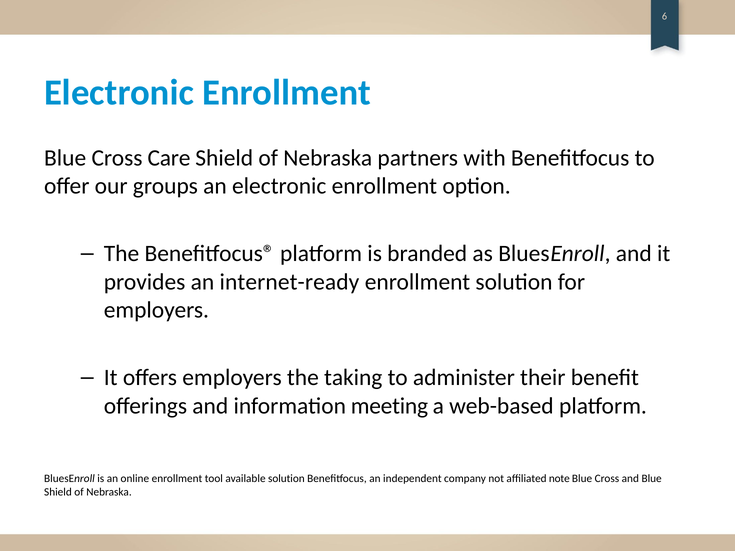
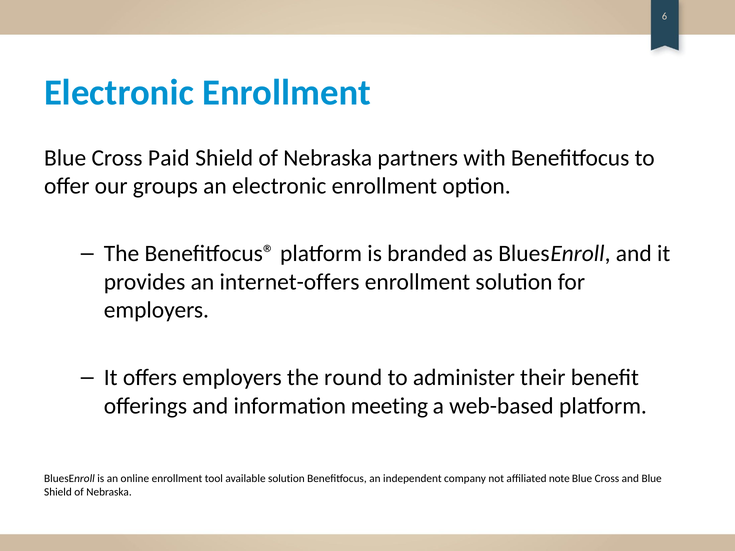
Care: Care -> Paid
internet-ready: internet-ready -> internet-offers
taking: taking -> round
